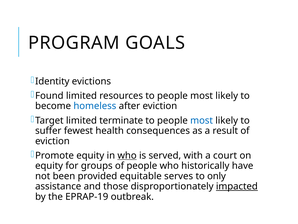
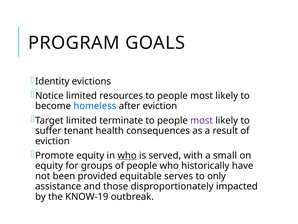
Found: Found -> Notice
most at (202, 120) colour: blue -> purple
fewest: fewest -> tenant
court: court -> small
impacted underline: present -> none
EPRAP-19: EPRAP-19 -> KNOW-19
